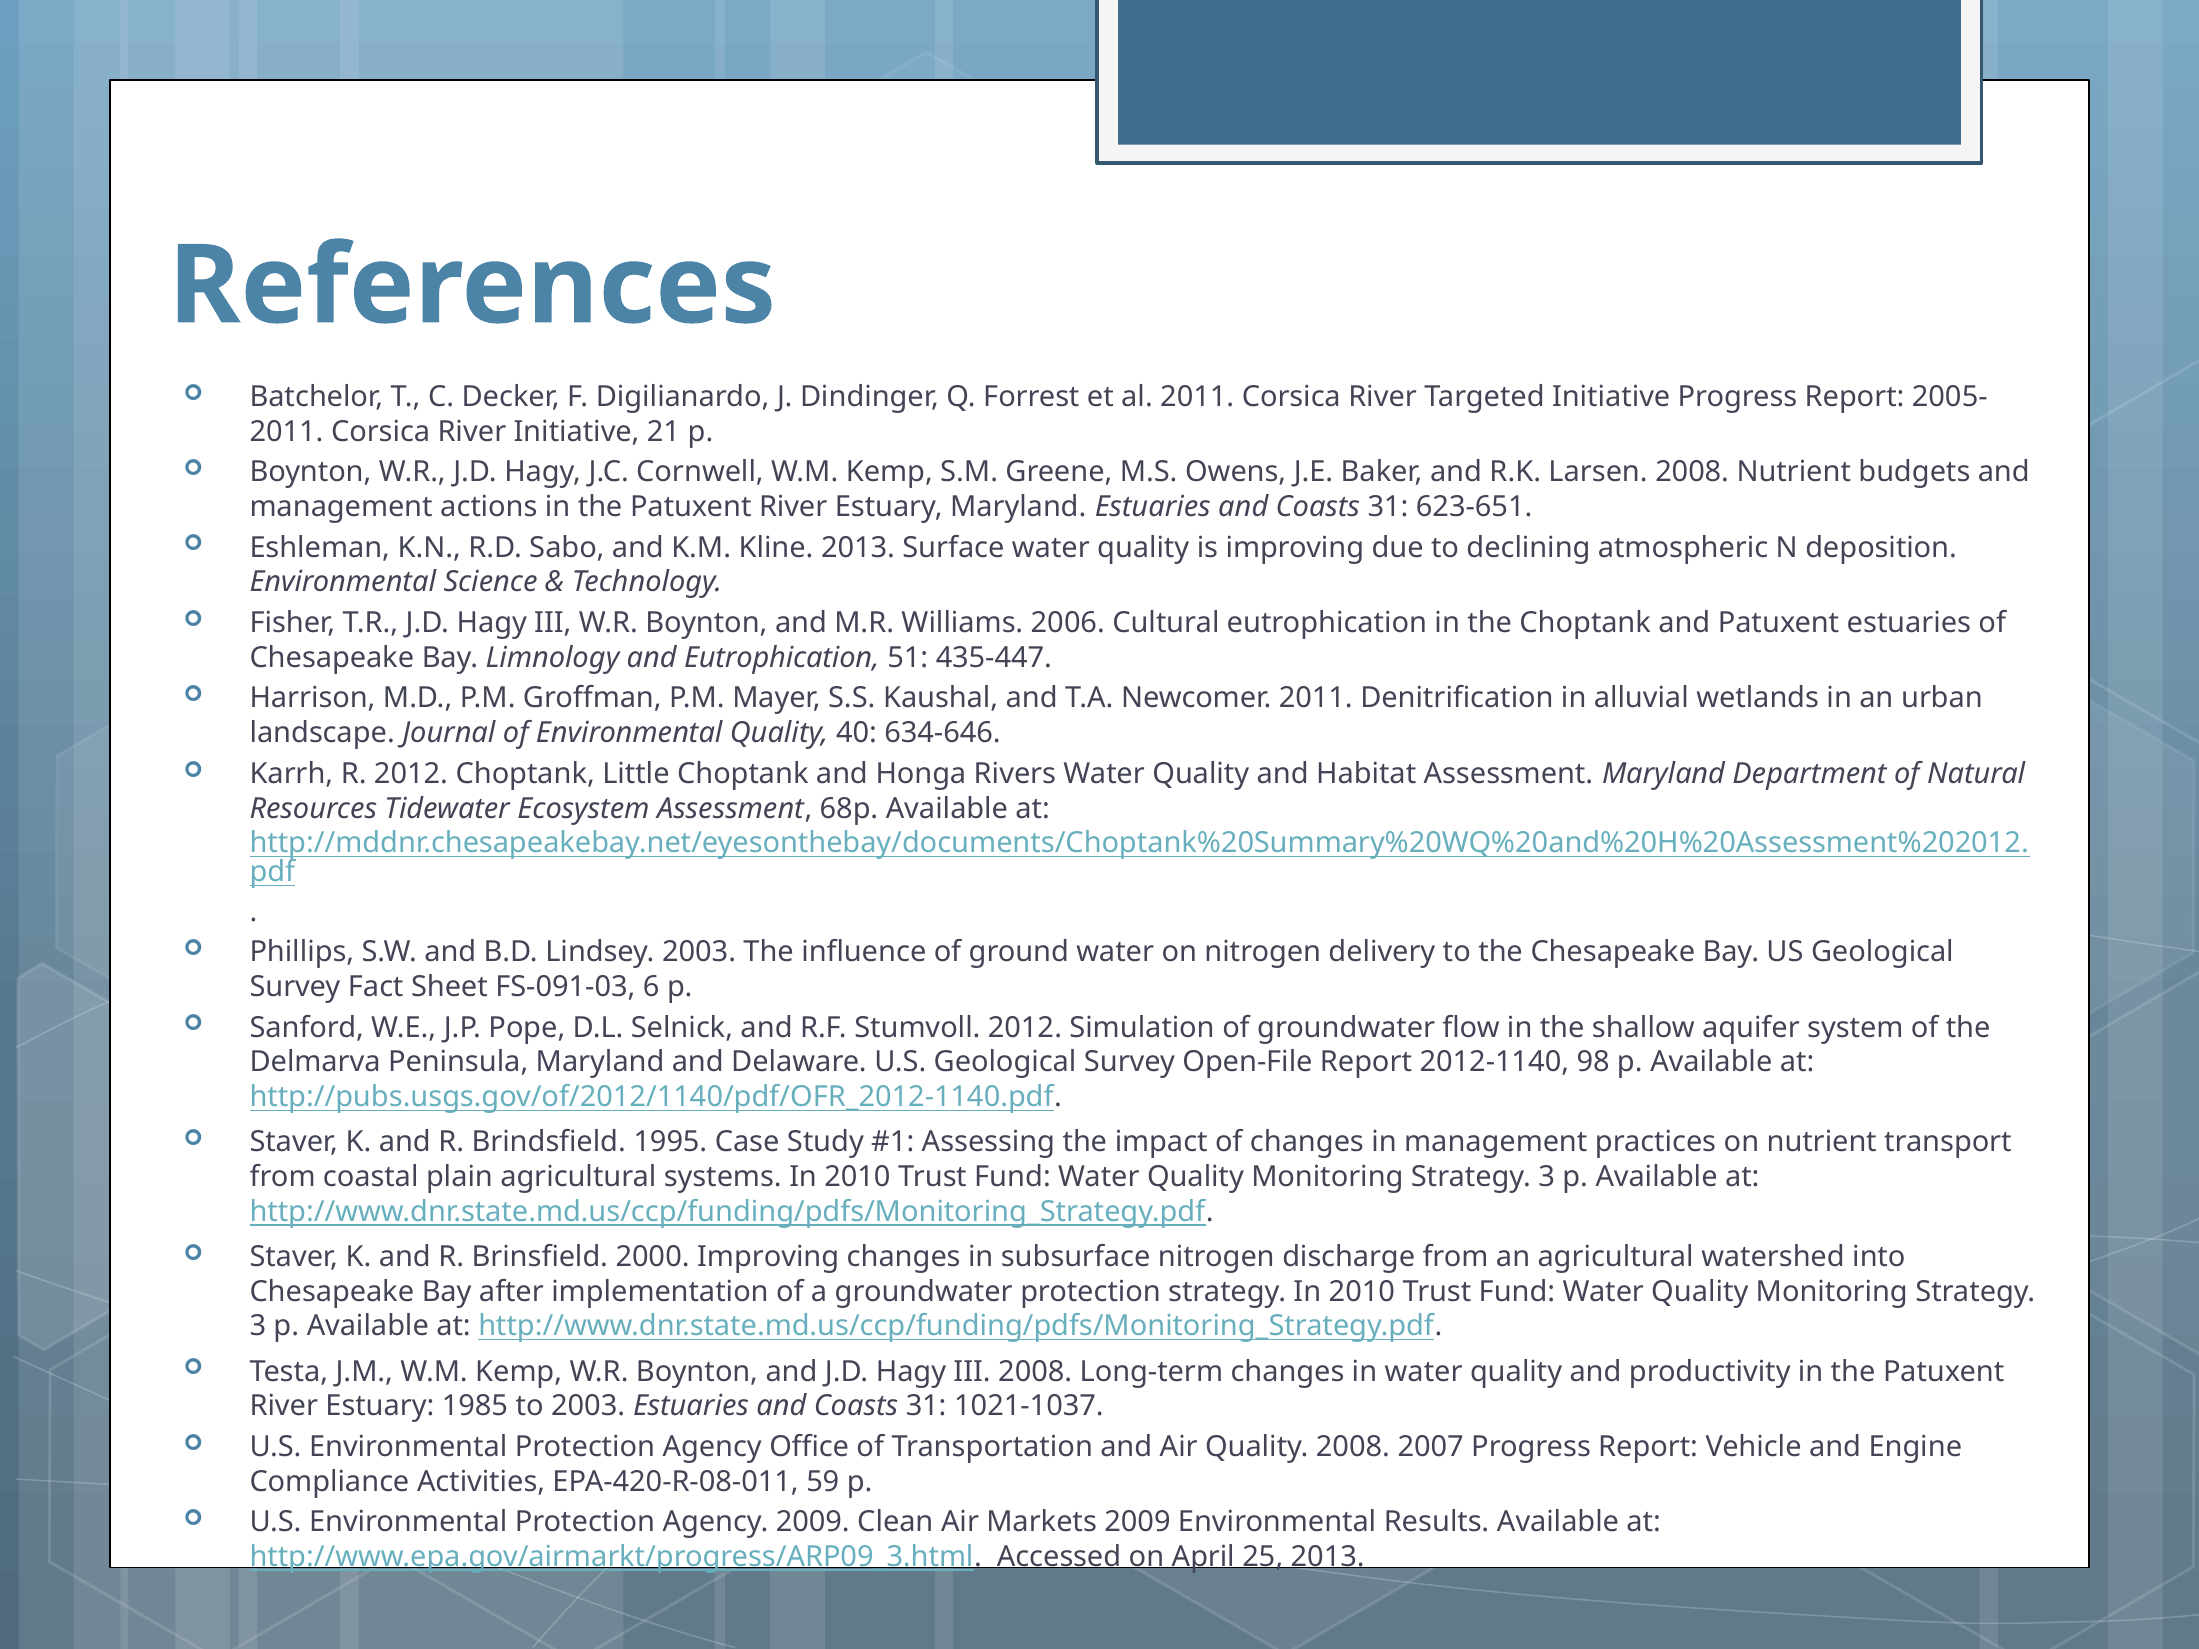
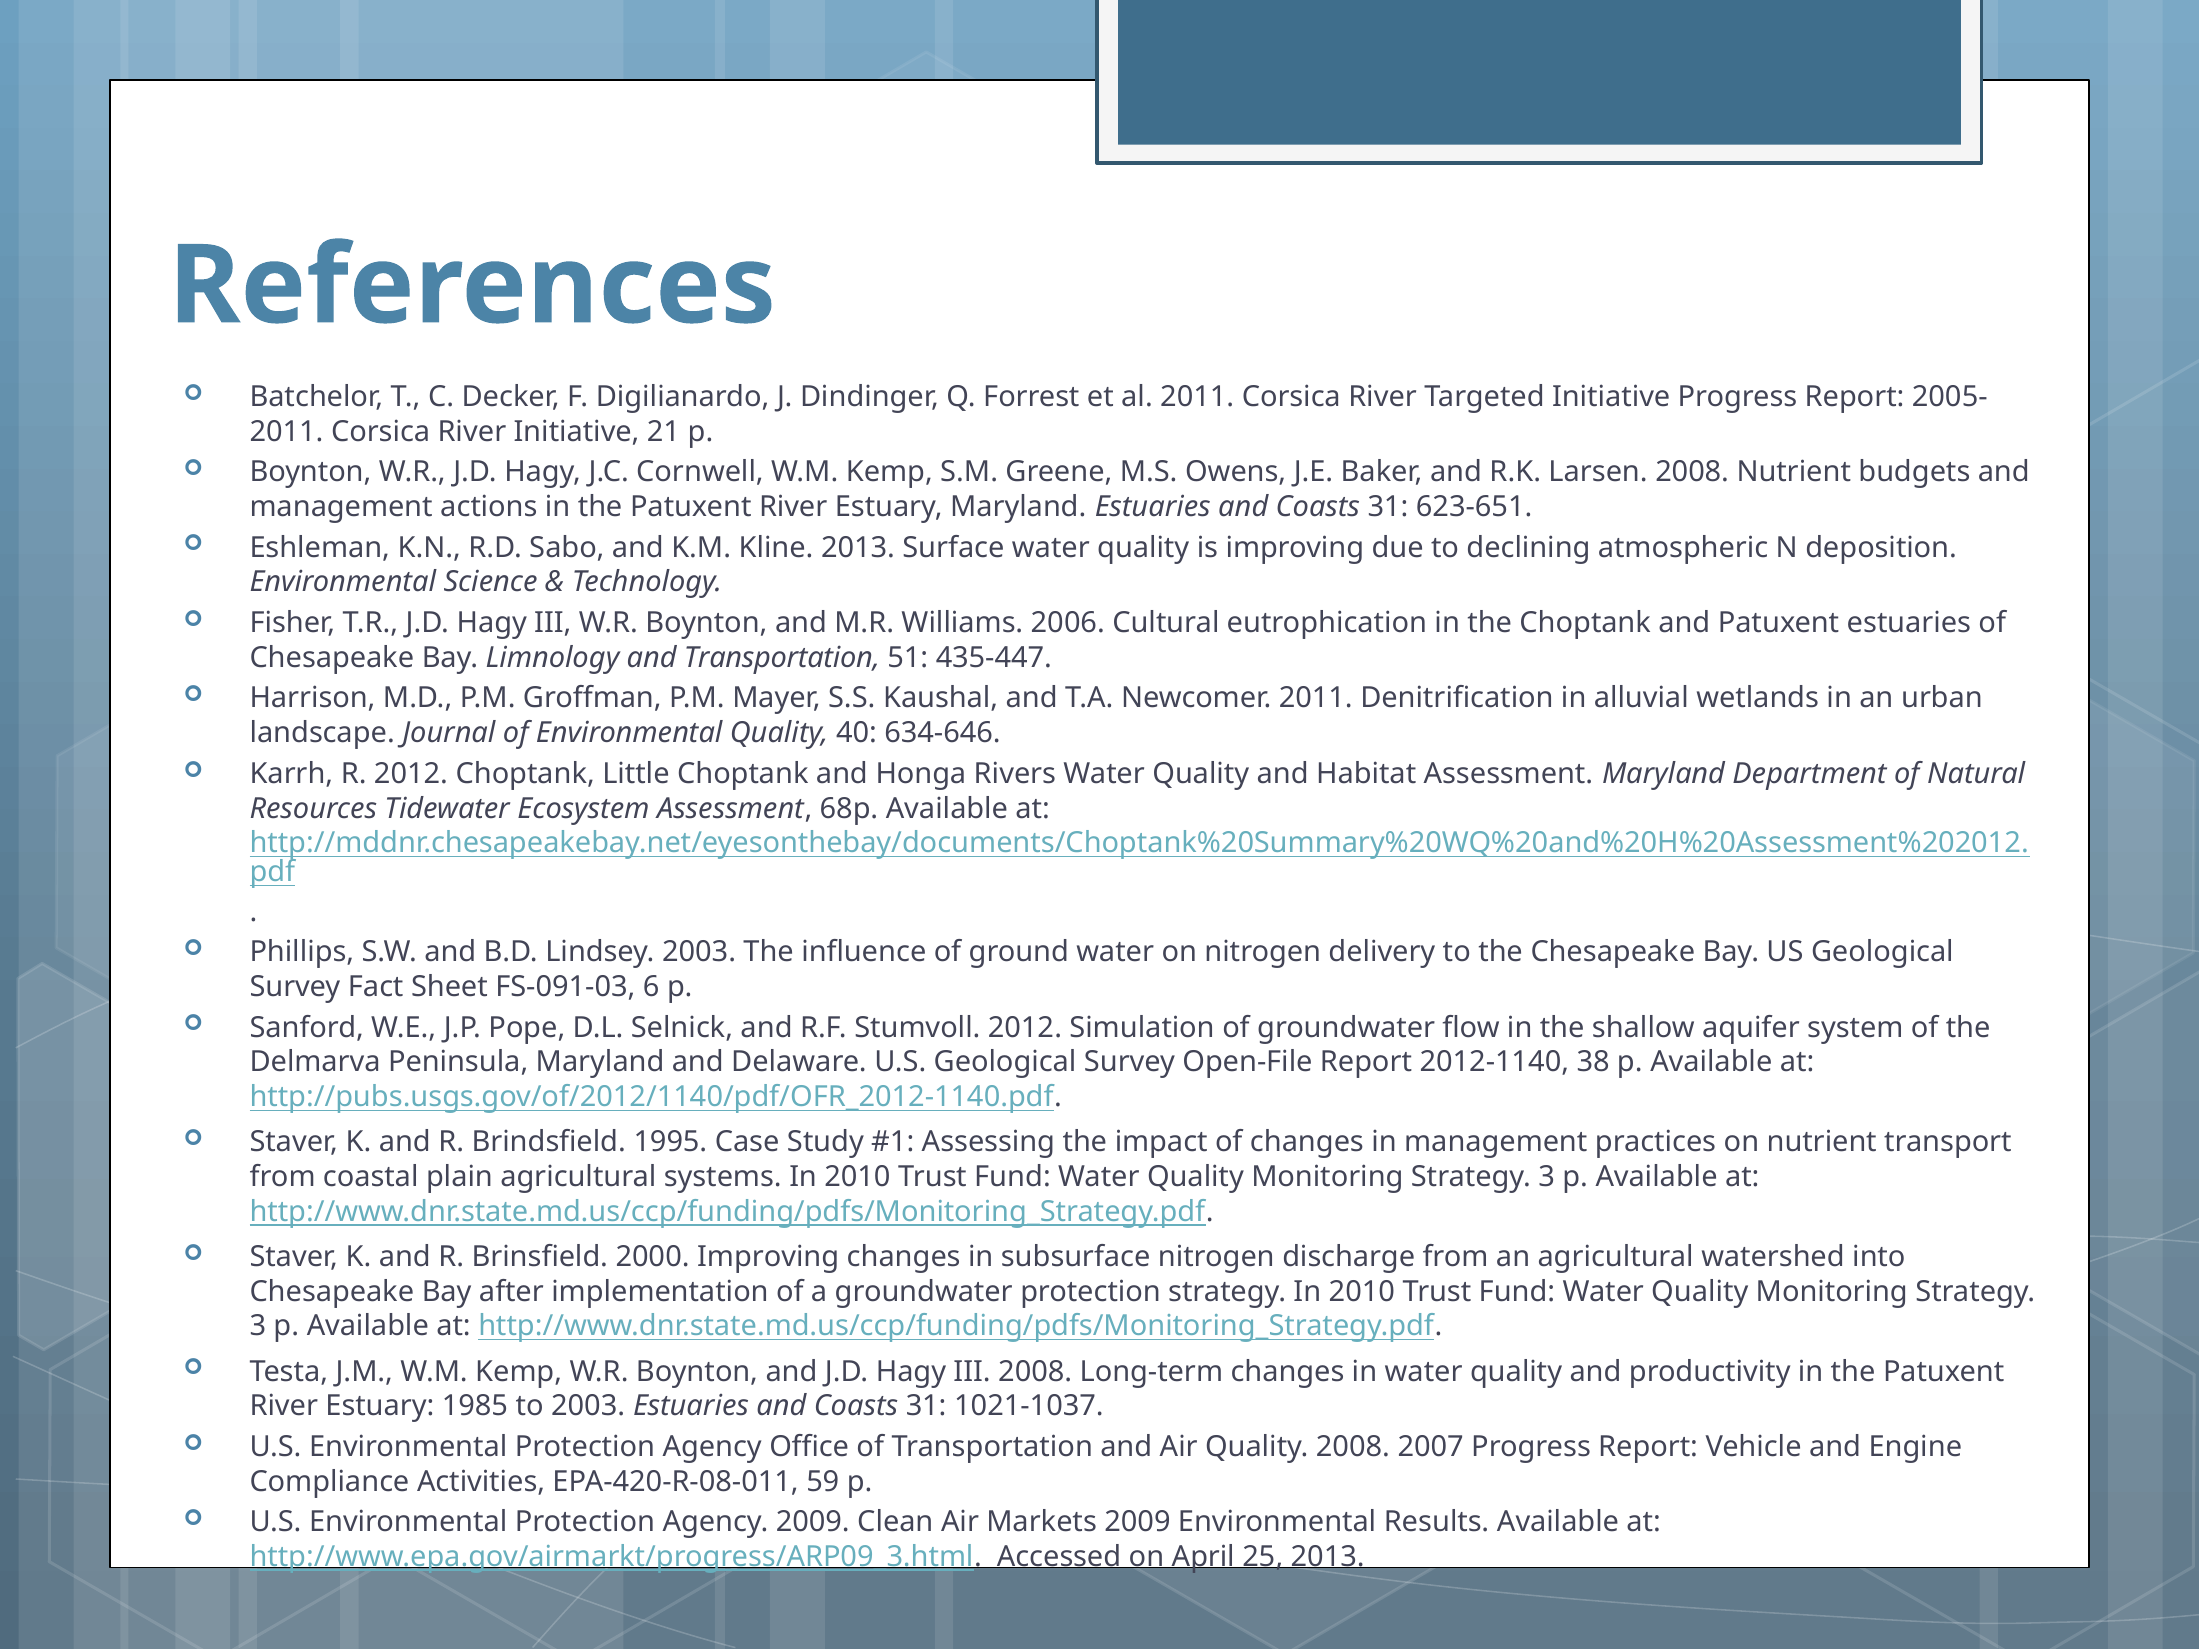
and Eutrophication: Eutrophication -> Transportation
98: 98 -> 38
